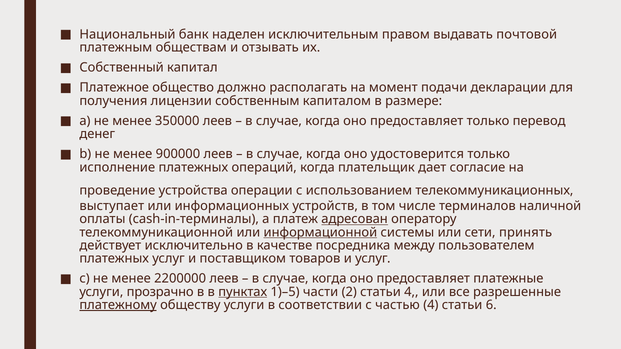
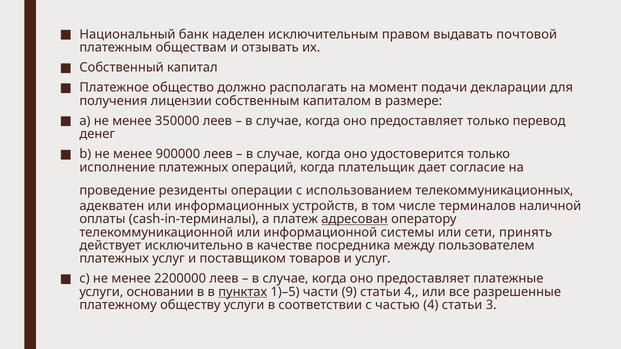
устройства: устройства -> резиденты
выступает: выступает -> адекватен
информационной underline: present -> none
прозрачно: прозрачно -> основании
2: 2 -> 9
платежному underline: present -> none
6: 6 -> 3
